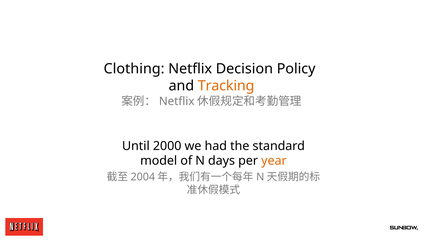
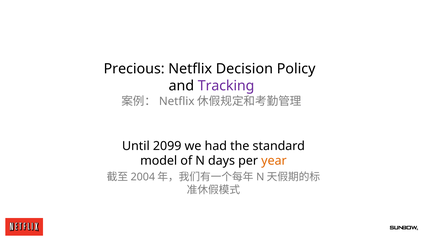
Clothing: Clothing -> Precious
Tracking colour: orange -> purple
2000: 2000 -> 2099
